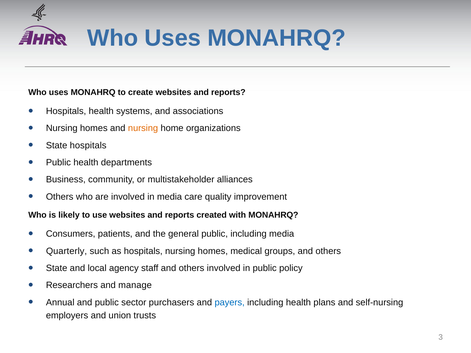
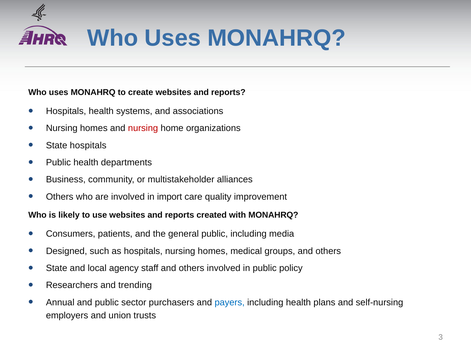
nursing at (143, 128) colour: orange -> red
in media: media -> import
Quarterly: Quarterly -> Designed
manage: manage -> trending
